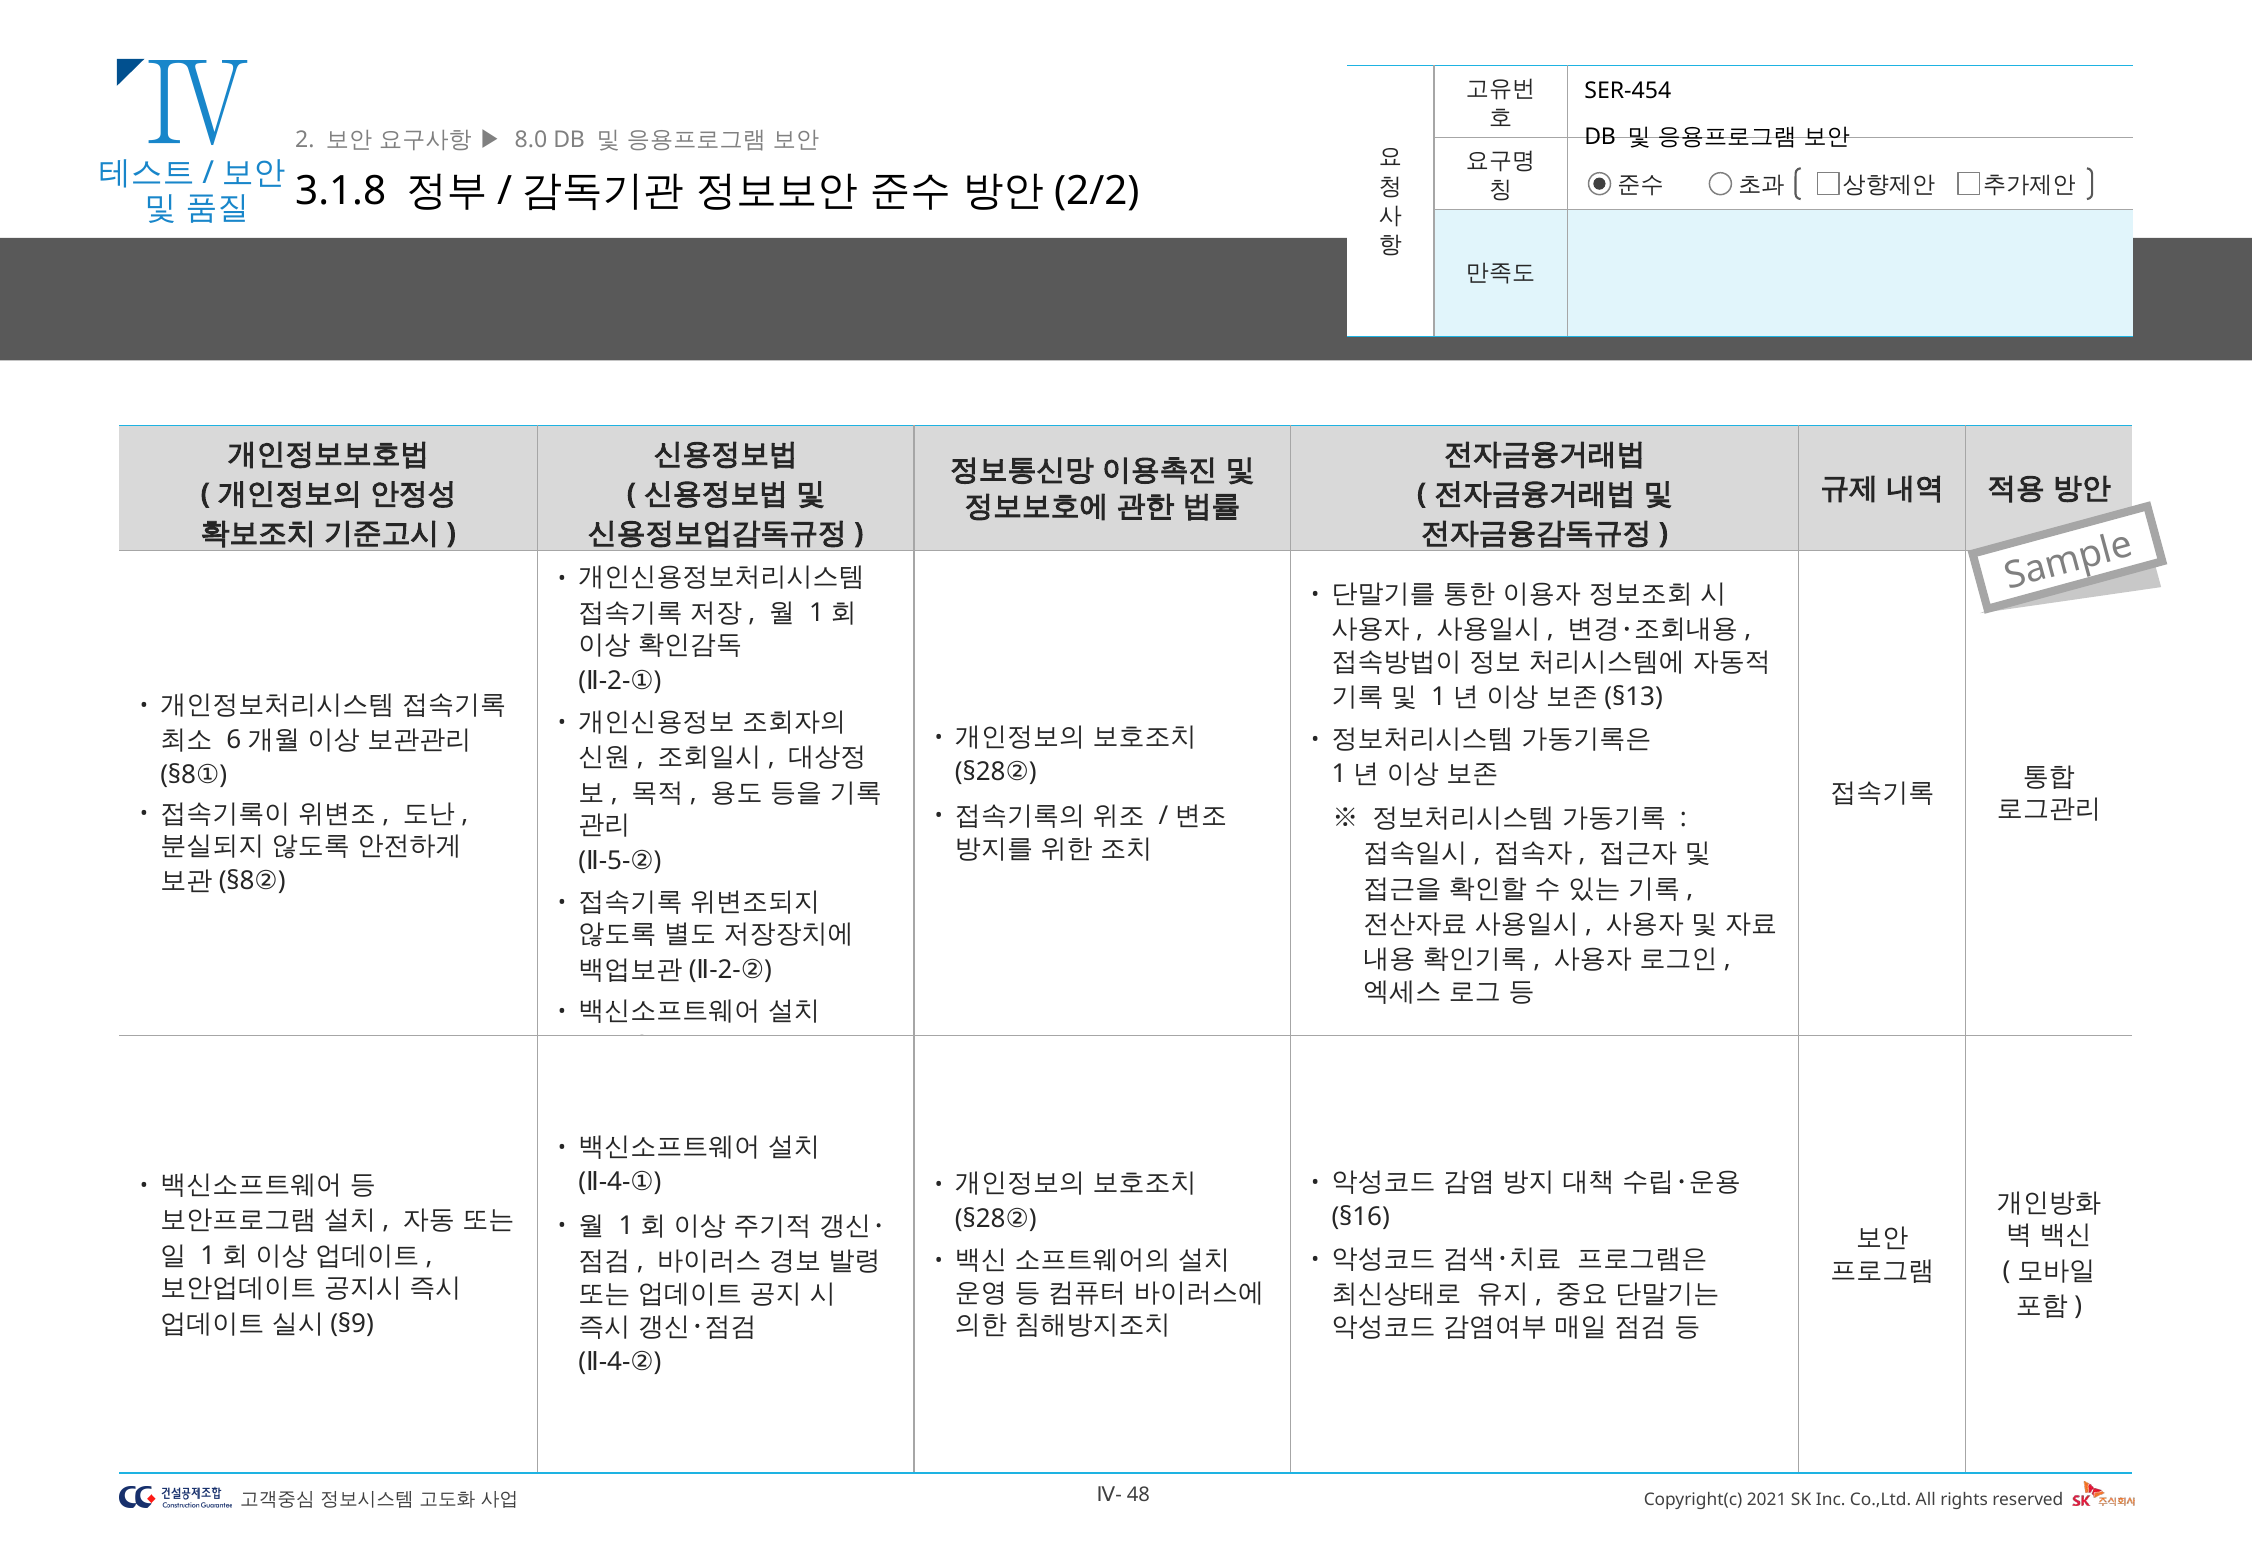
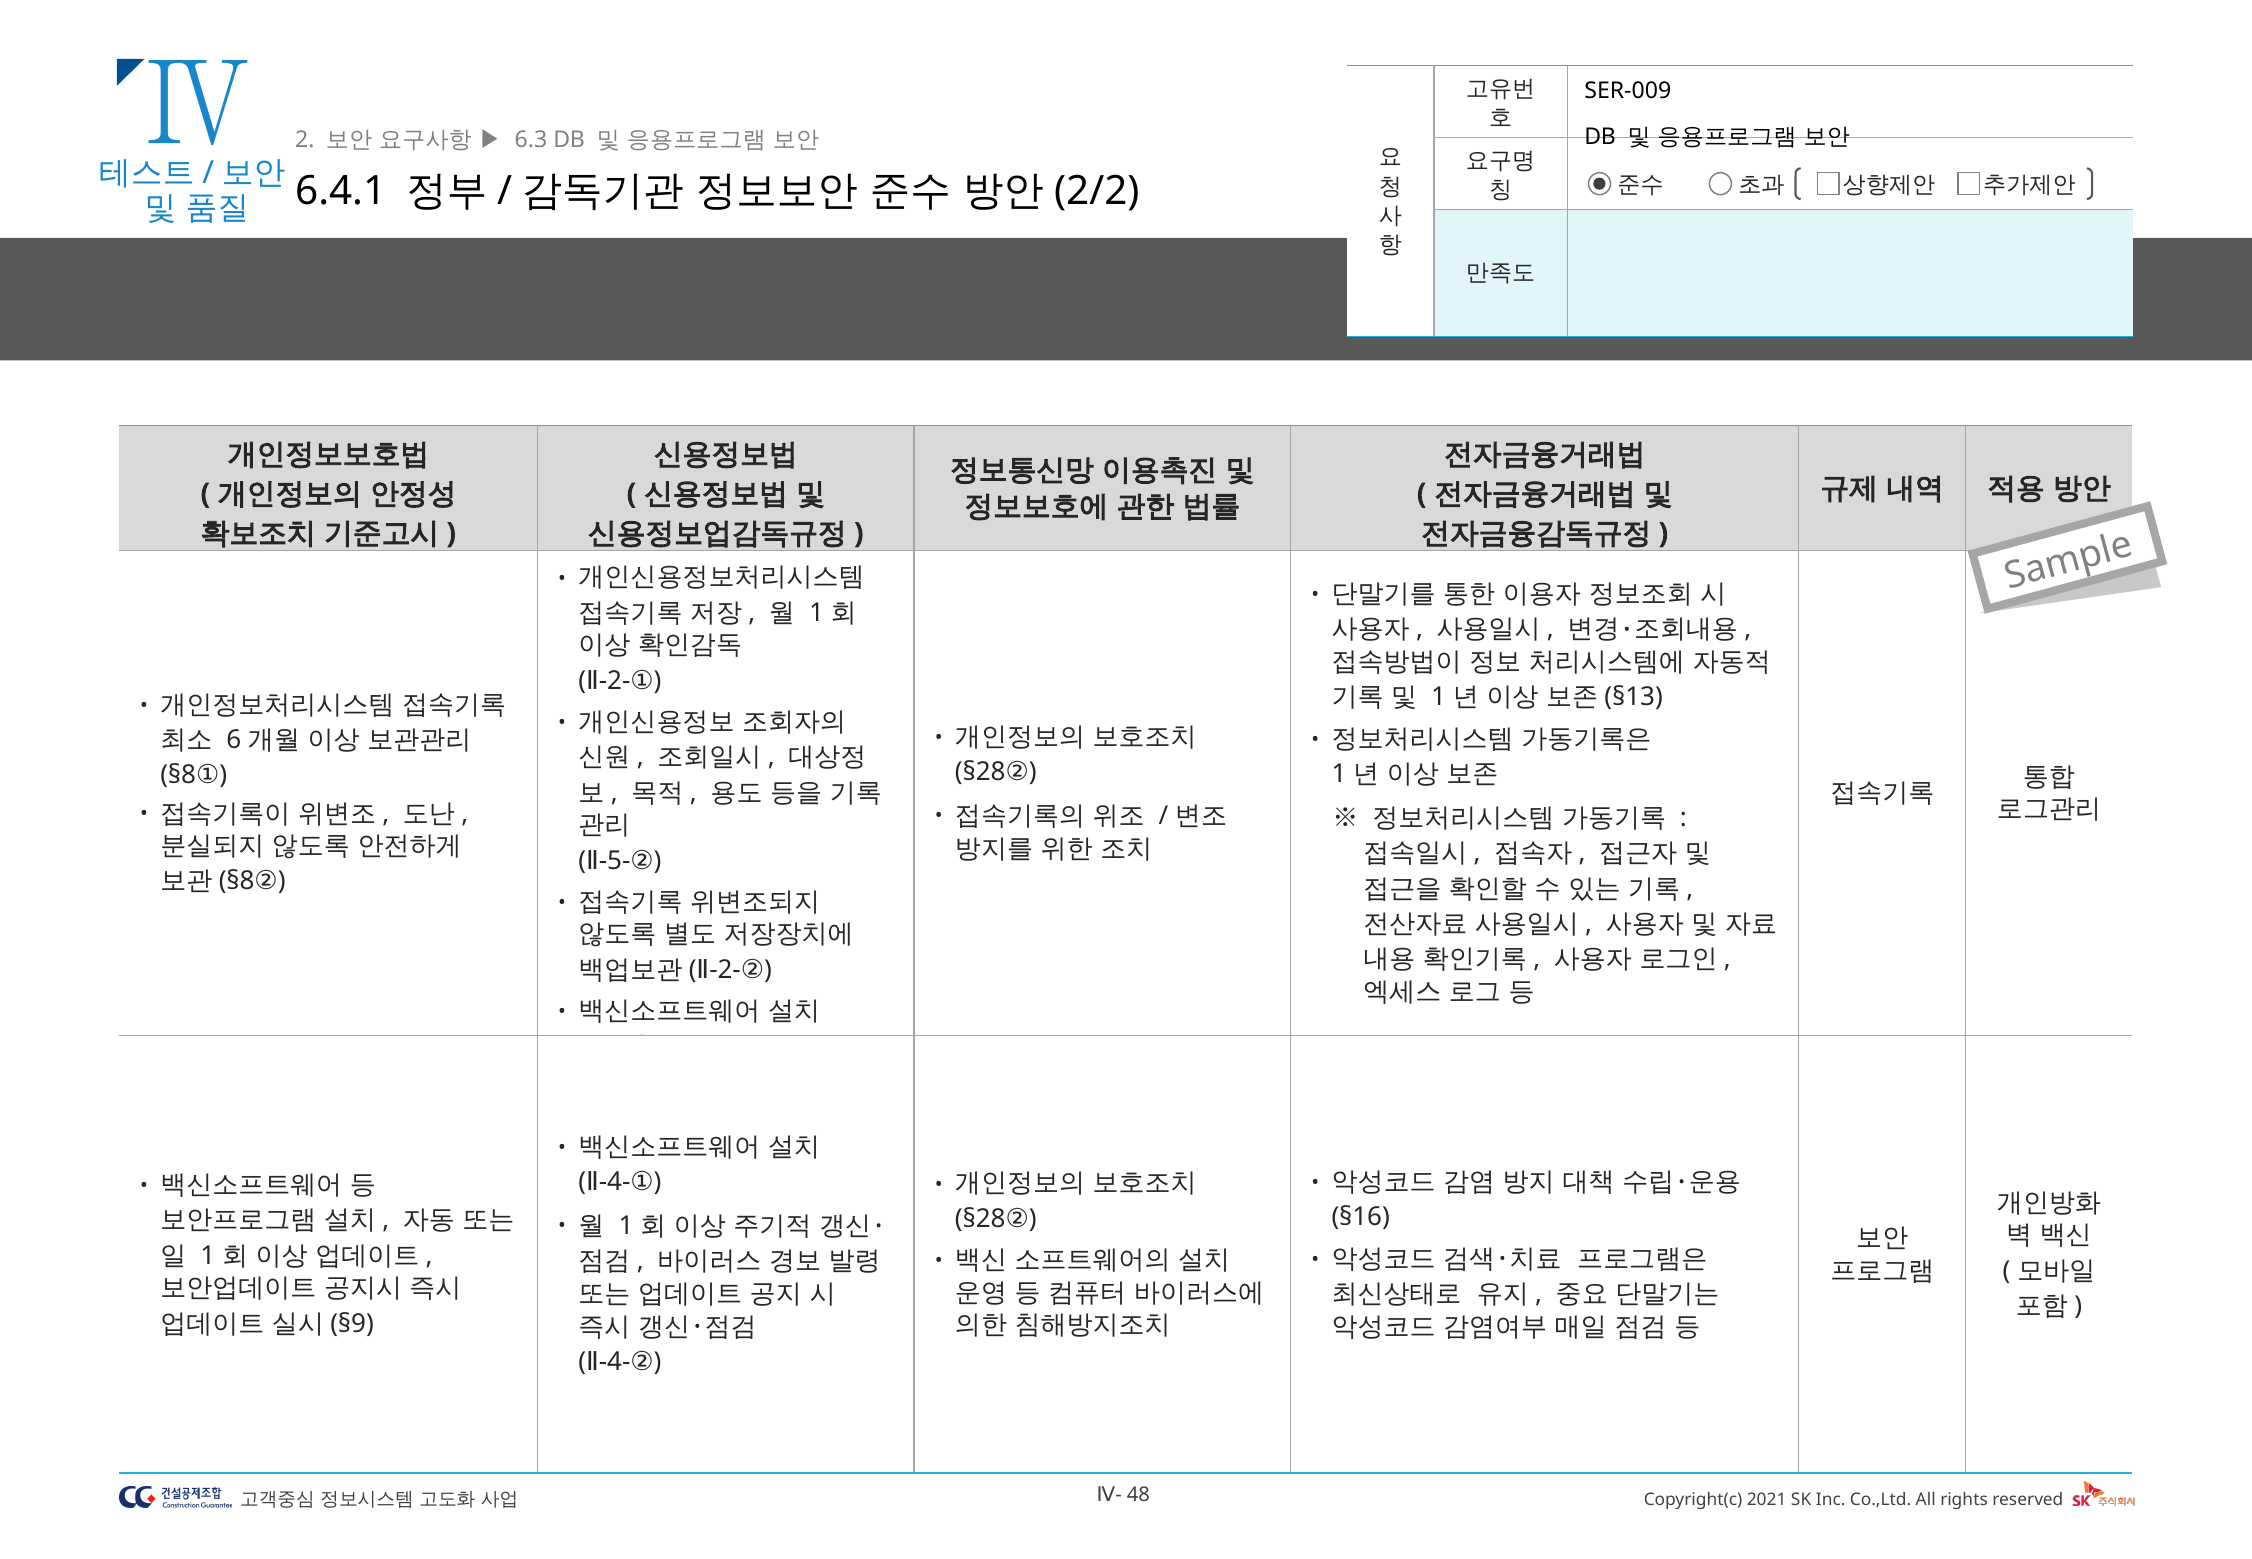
SER-454: SER-454 -> SER-009
8.0: 8.0 -> 6.3
3.1.8: 3.1.8 -> 6.4.1
